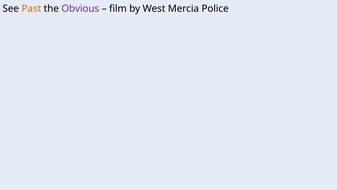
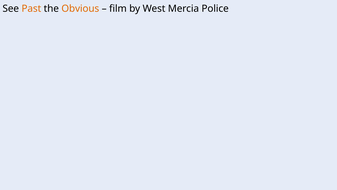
Obvious colour: purple -> orange
